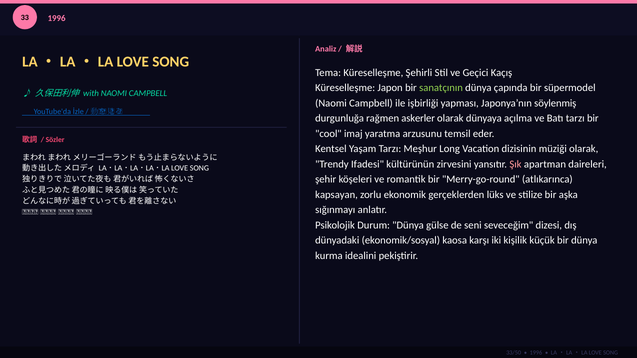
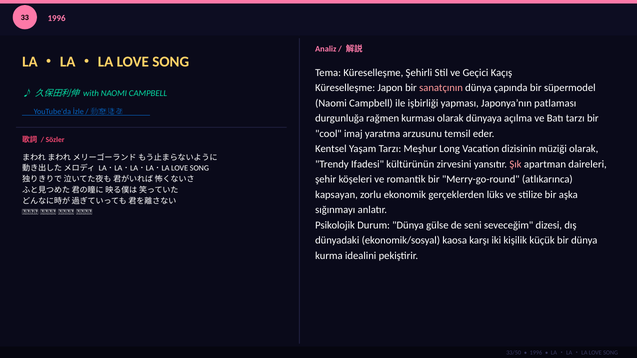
sanatçının colour: light green -> pink
söylenmiş: söylenmiş -> patlaması
askerler: askerler -> kurması
